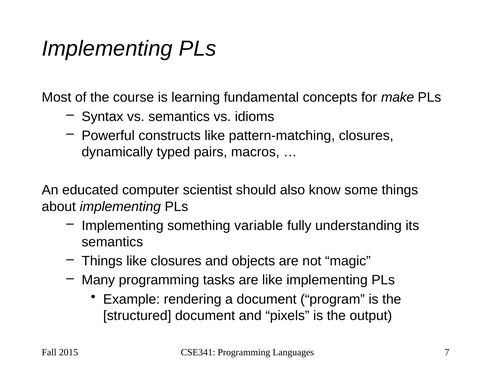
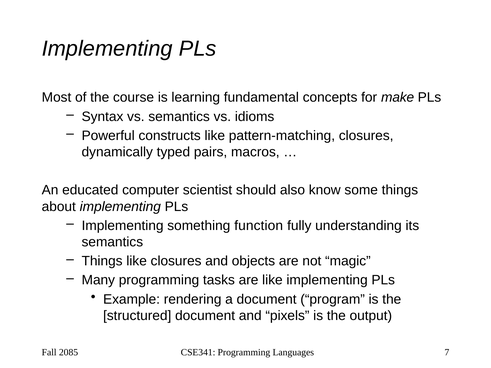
variable: variable -> function
2015: 2015 -> 2085
